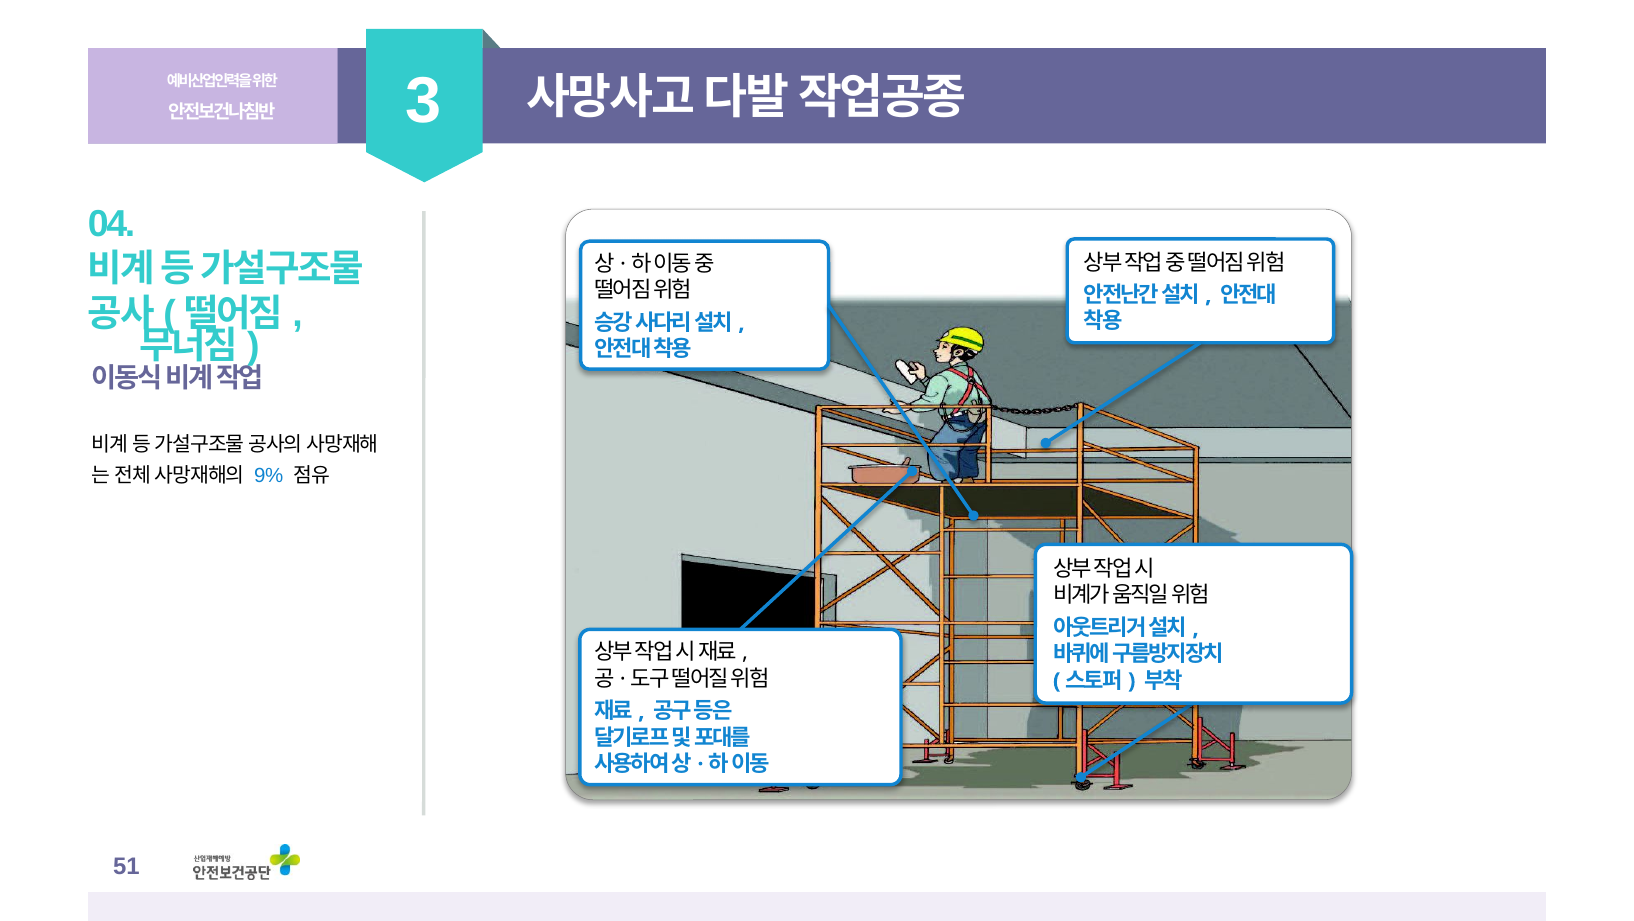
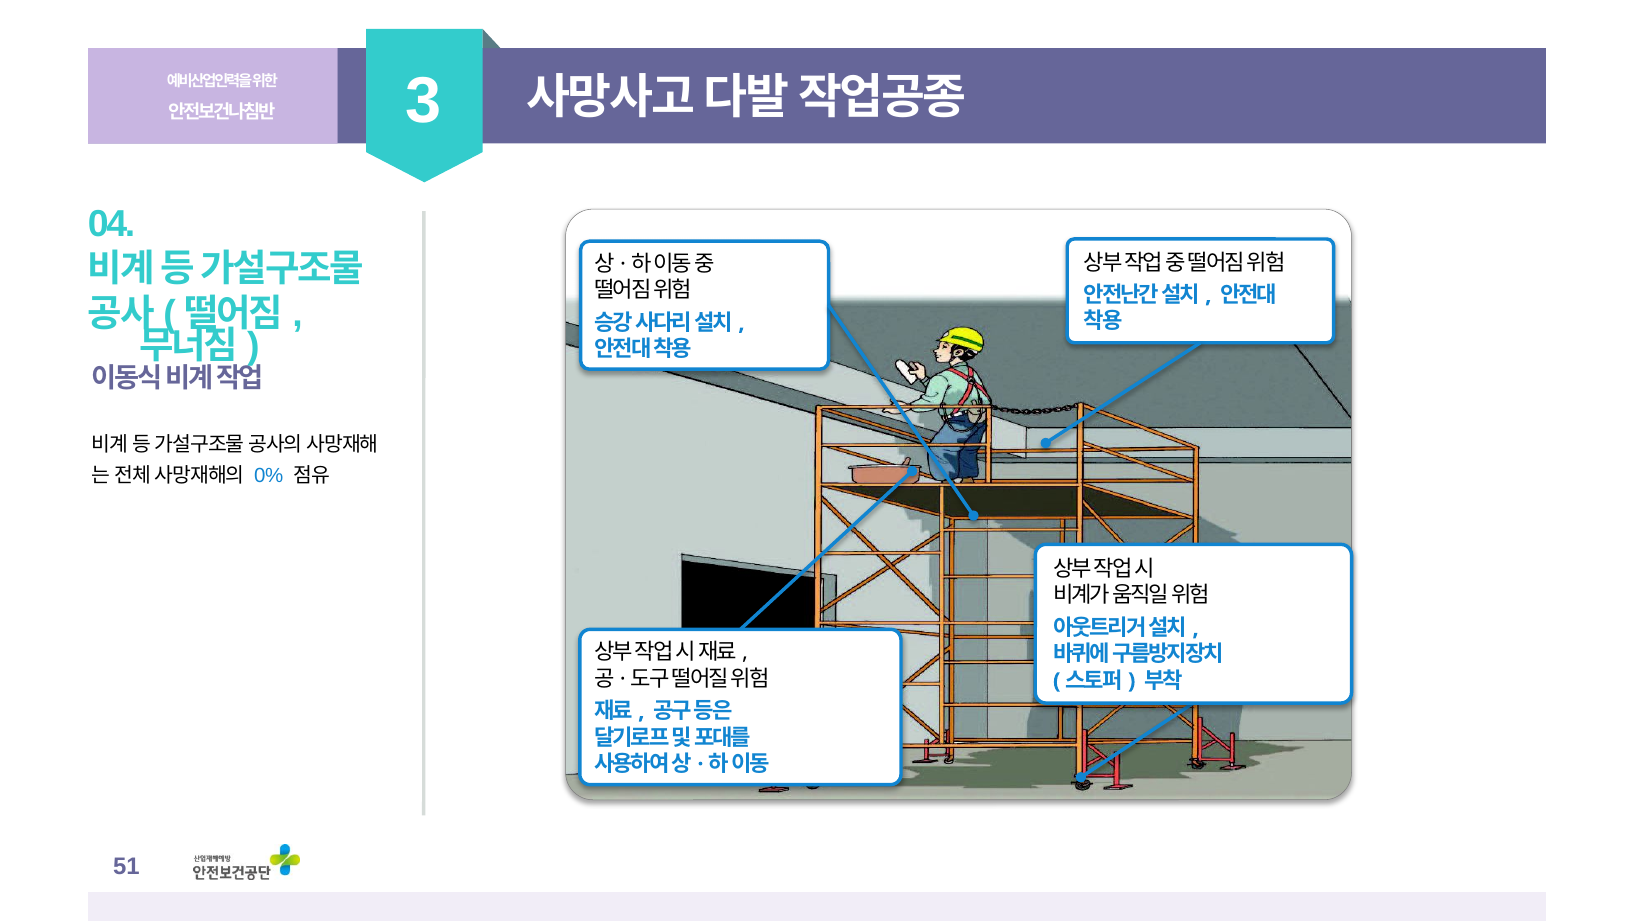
9%: 9% -> 0%
